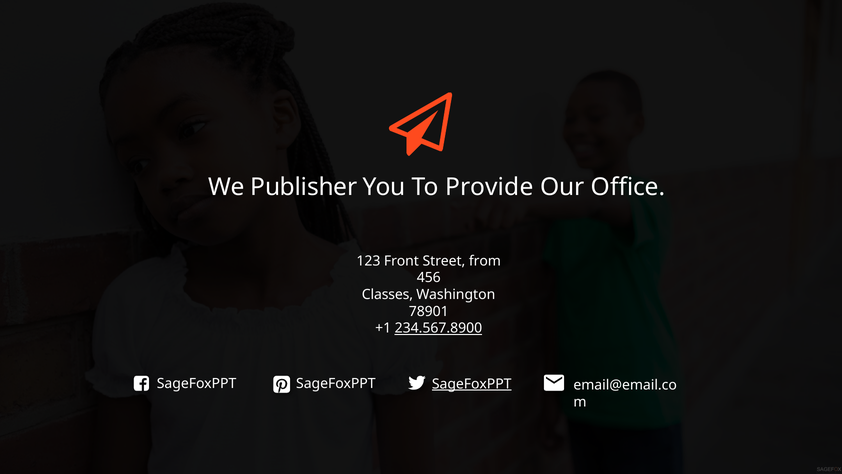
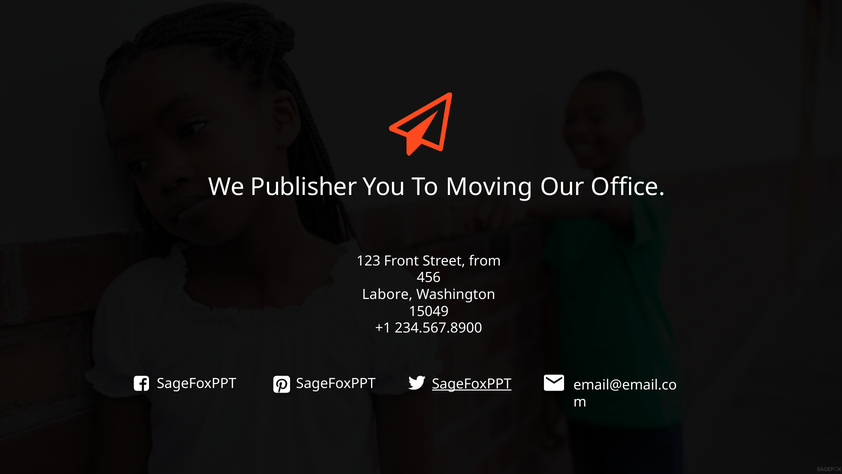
Provide: Provide -> Moving
Classes: Classes -> Labore
78901: 78901 -> 15049
234.567.8900 underline: present -> none
